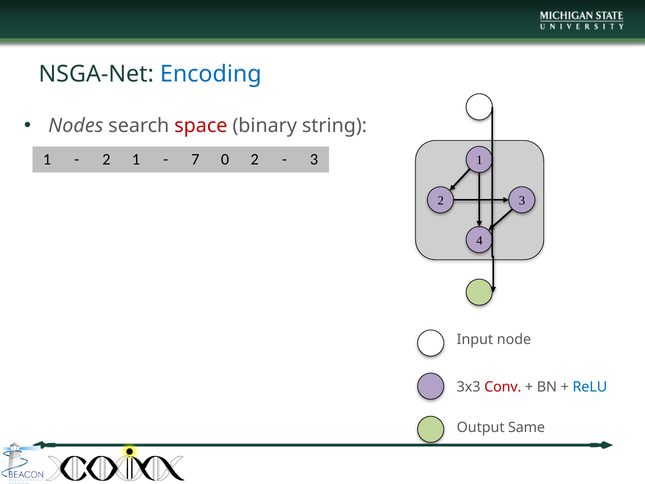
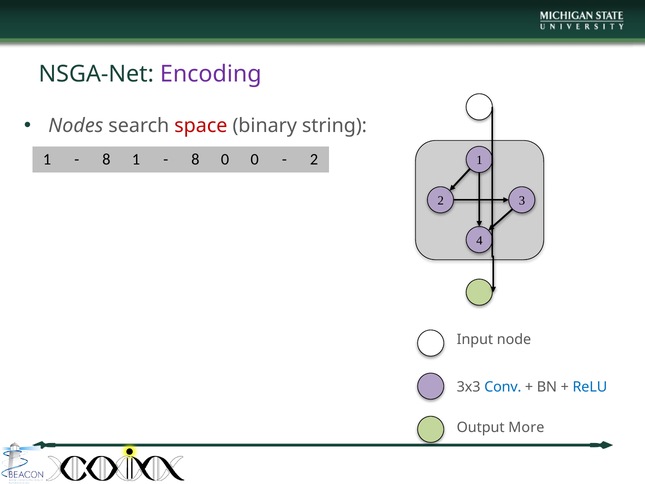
Encoding colour: blue -> purple
2 at (106, 160): 2 -> 8
7 at (195, 160): 7 -> 8
0 2: 2 -> 0
3 at (314, 160): 3 -> 2
Conv colour: red -> blue
Same: Same -> More
